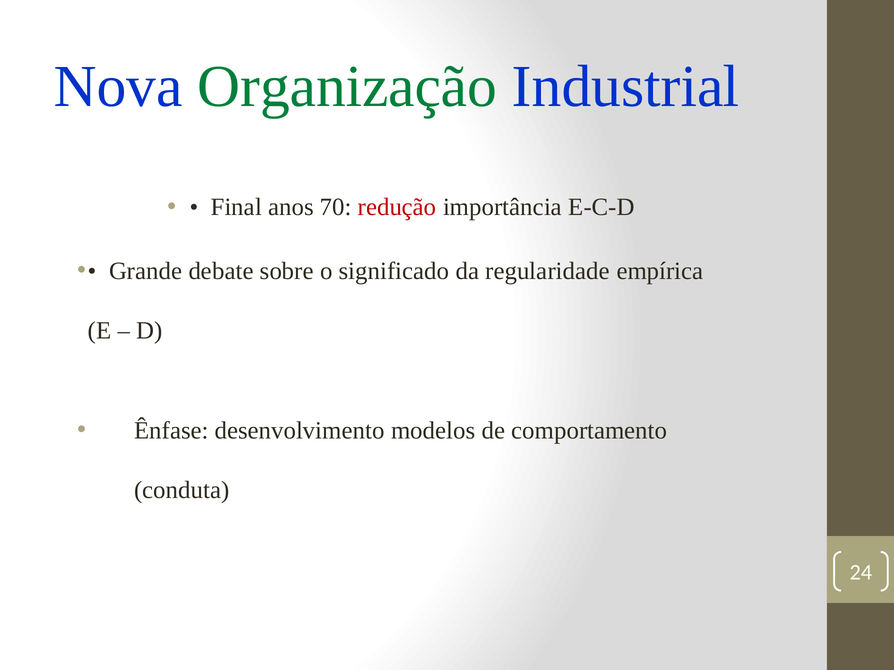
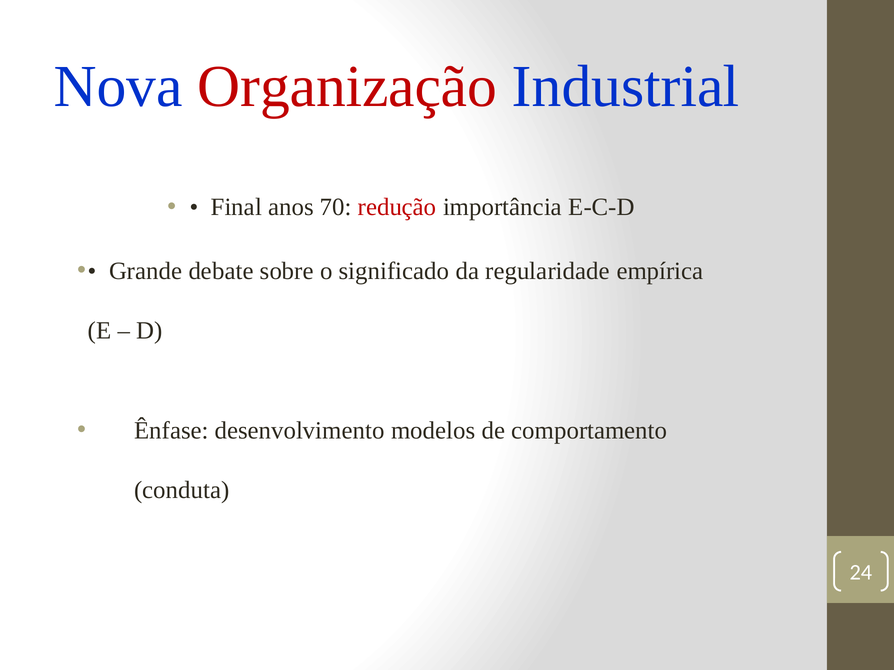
Organização colour: green -> red
